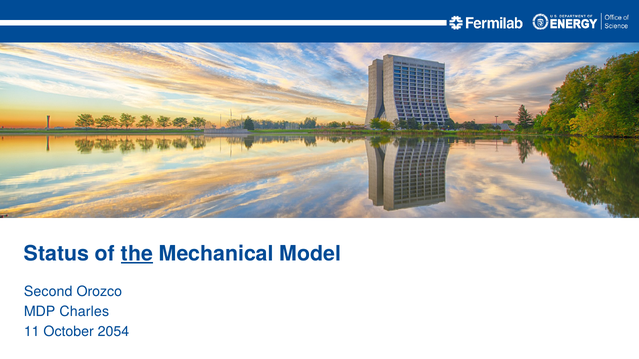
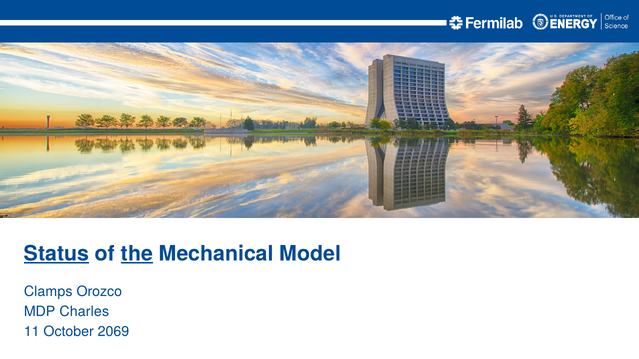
Status underline: none -> present
Second: Second -> Clamps
2054: 2054 -> 2069
